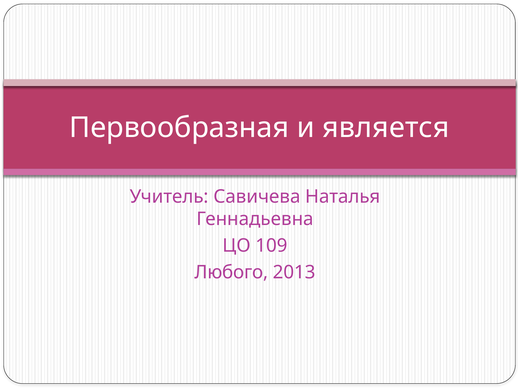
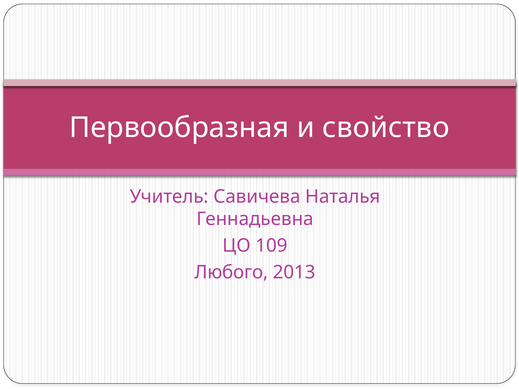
является: является -> свойство
